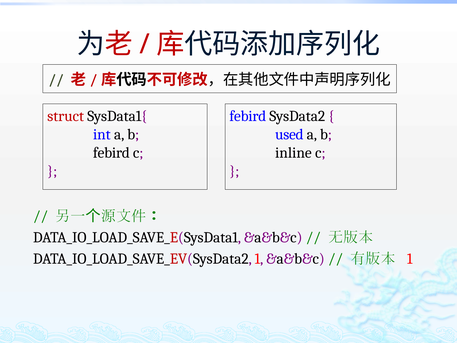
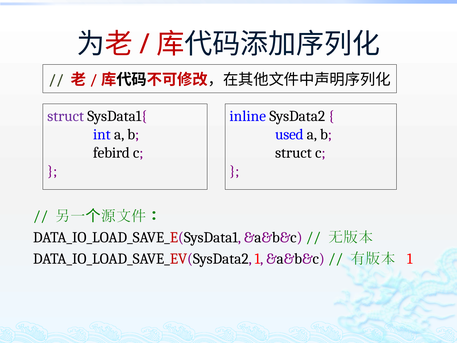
struct at (66, 116) colour: red -> purple
febird at (248, 116): febird -> inline
inline at (293, 153): inline -> struct
